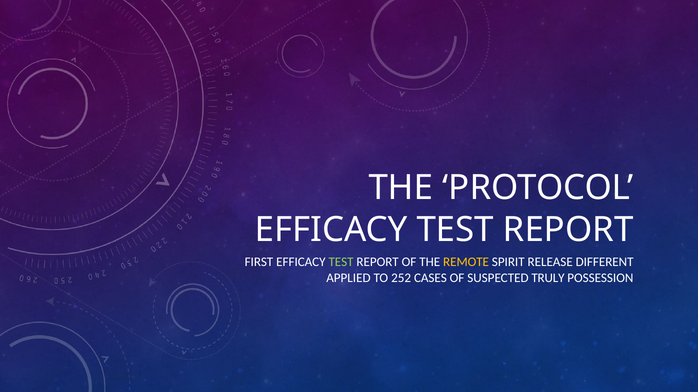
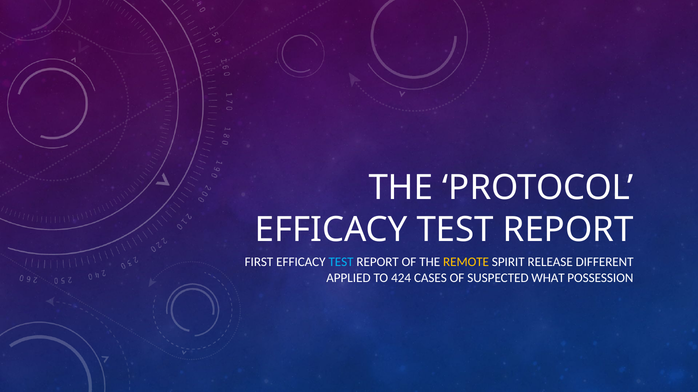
TEST at (341, 262) colour: light green -> light blue
252: 252 -> 424
TRULY: TRULY -> WHAT
